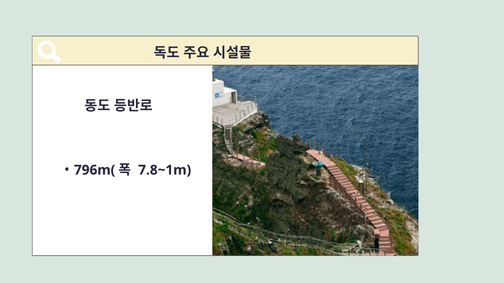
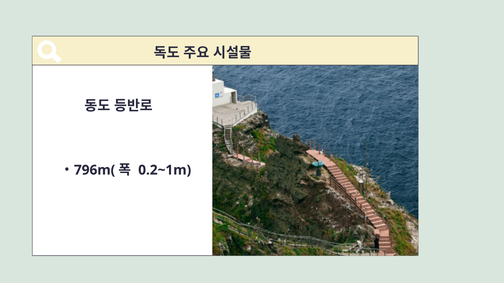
7.8~1m: 7.8~1m -> 0.2~1m
